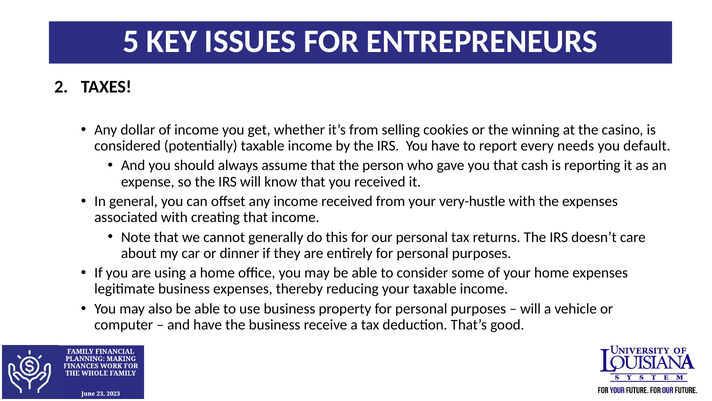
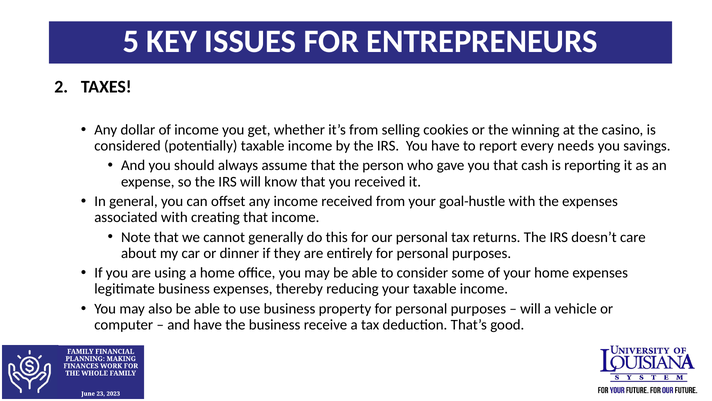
default: default -> savings
very-hustle: very-hustle -> goal-hustle
